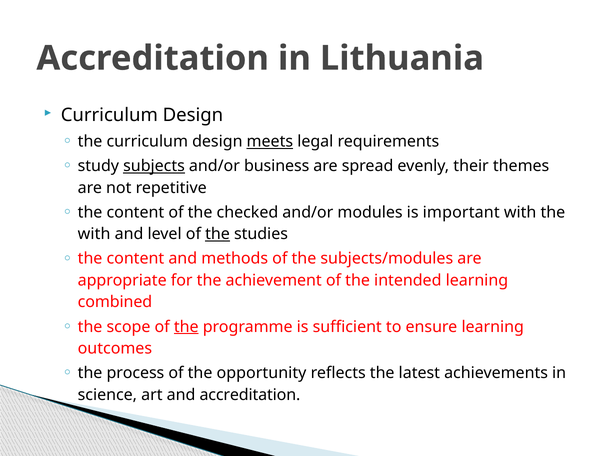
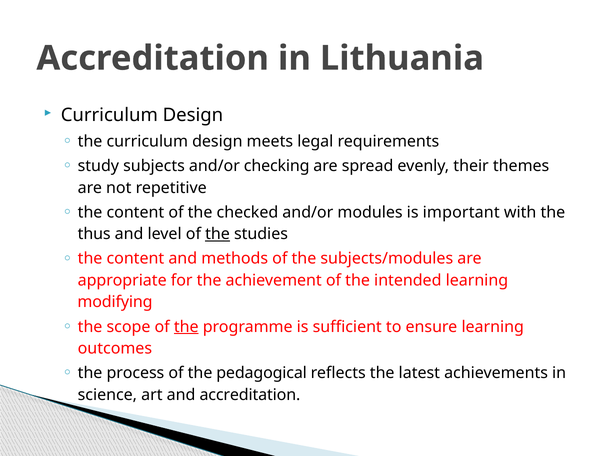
meets underline: present -> none
subjects underline: present -> none
business: business -> checking
with at (94, 234): with -> thus
combined: combined -> modifying
opportunity: opportunity -> pedagogical
